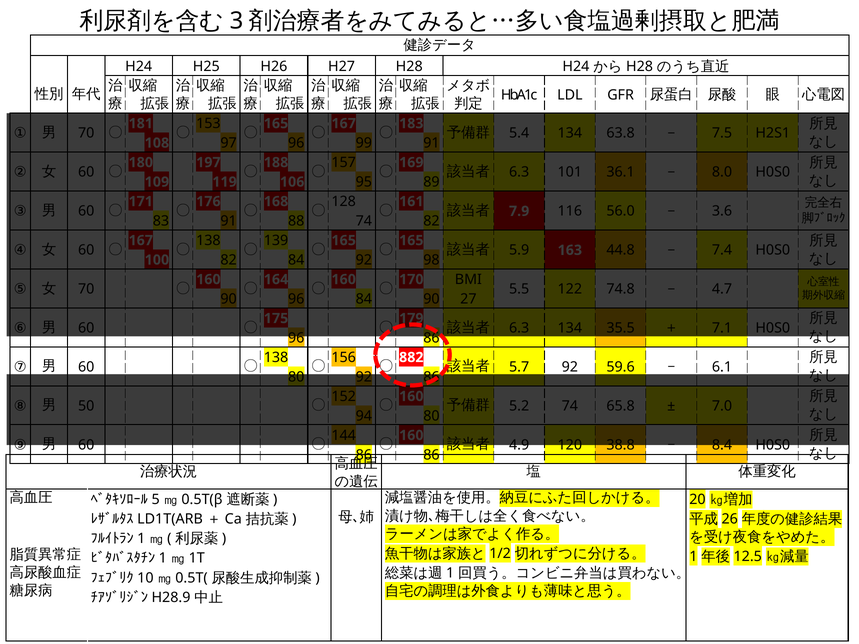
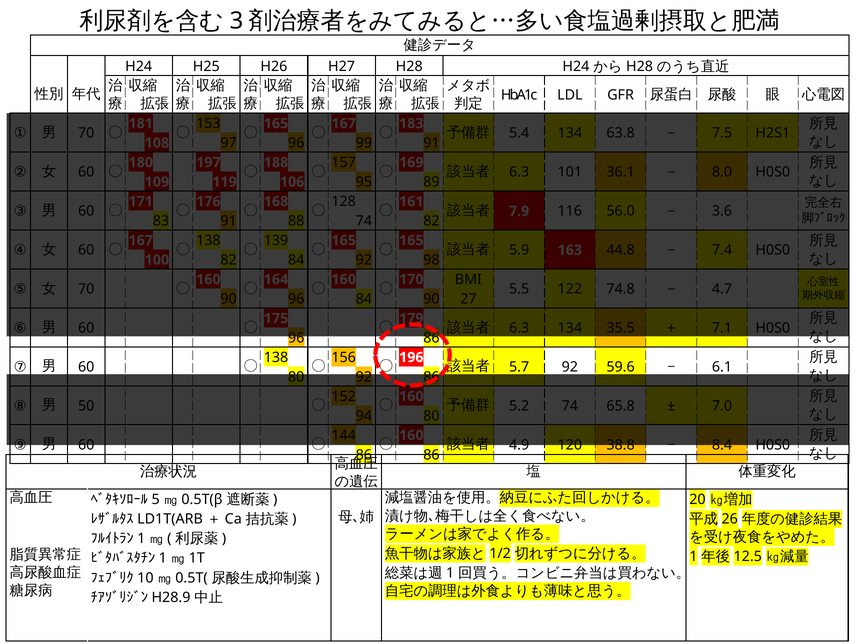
882: 882 -> 196
